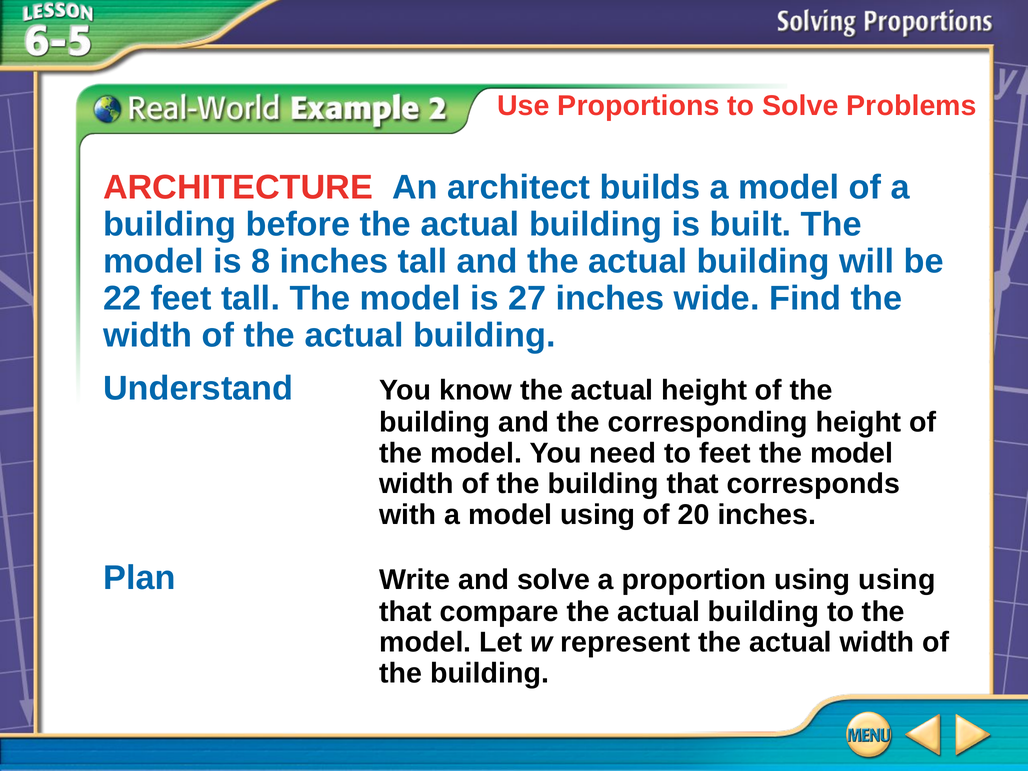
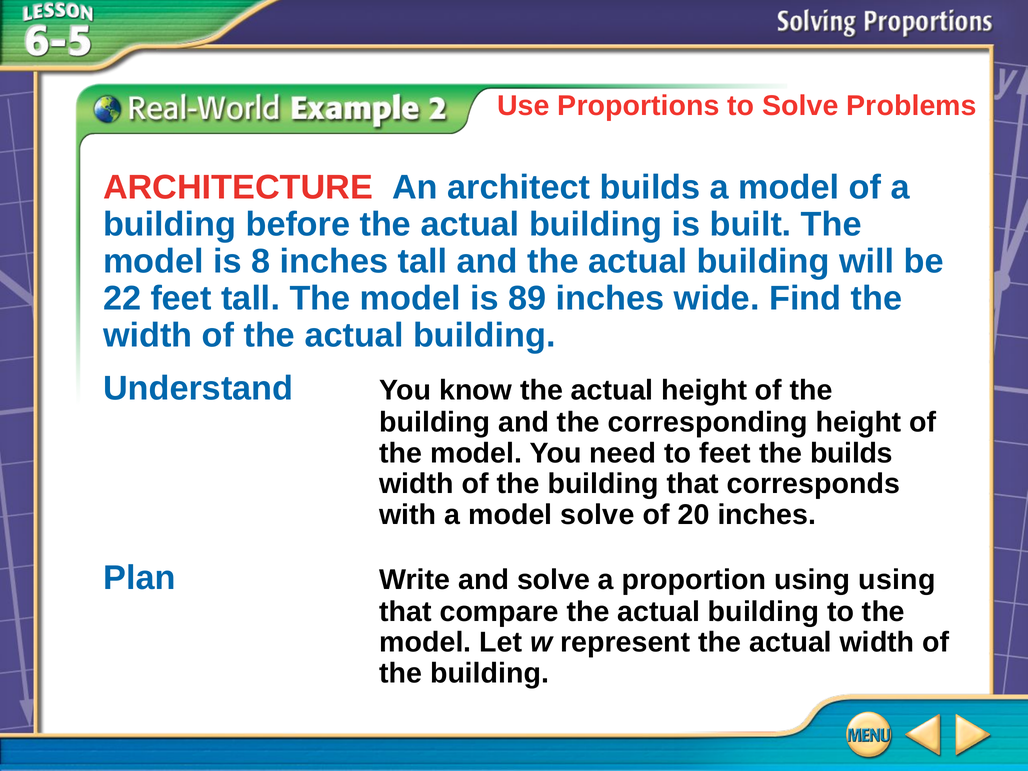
27: 27 -> 89
model at (851, 453): model -> builds
model using: using -> solve
